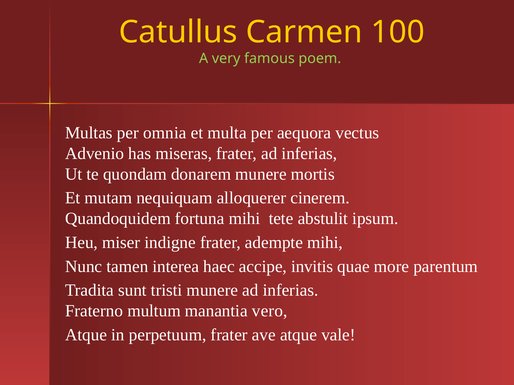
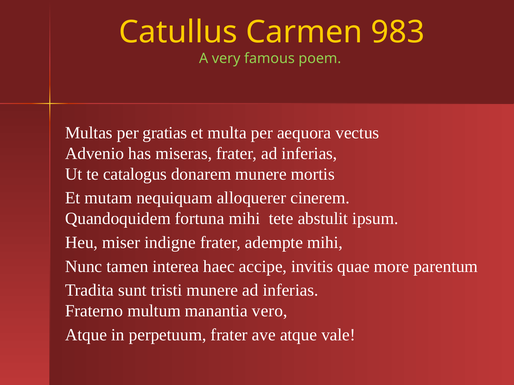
100: 100 -> 983
omnia: omnia -> gratias
quondam: quondam -> catalogus
